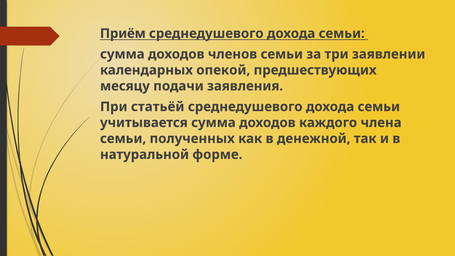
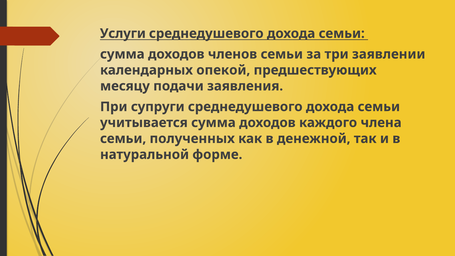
Приём: Приём -> Услуги
статьёй: статьёй -> супруги
